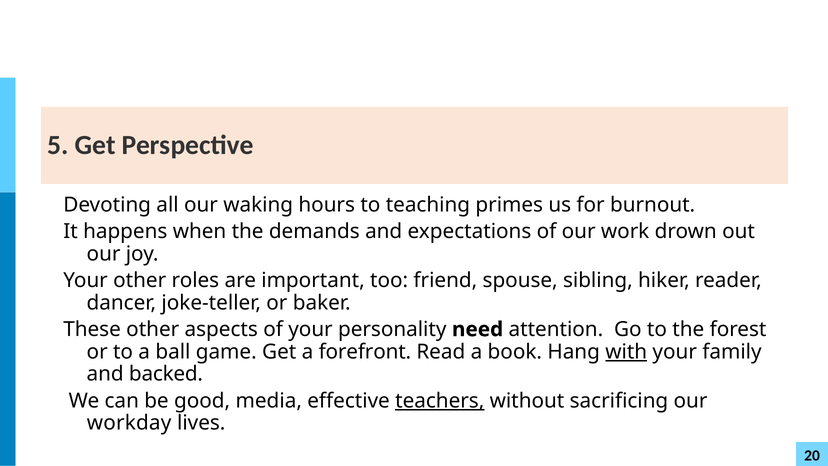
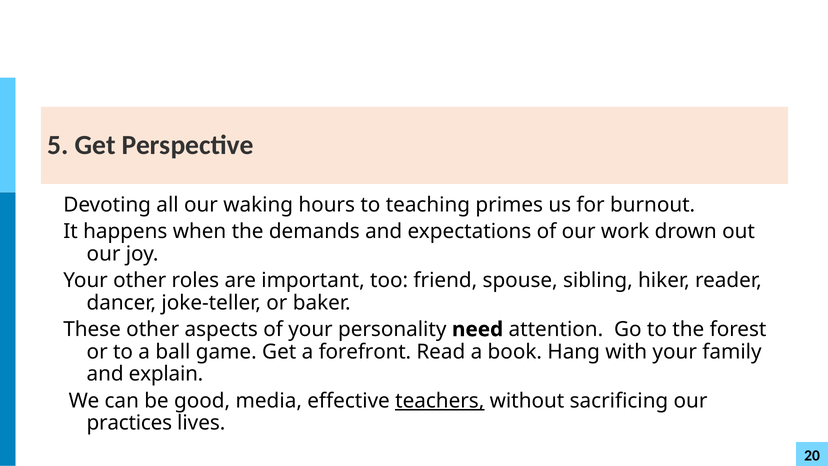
with underline: present -> none
backed: backed -> explain
workday: workday -> practices
